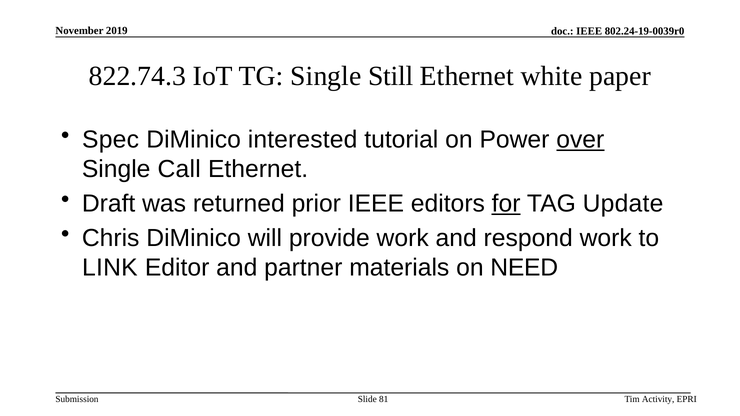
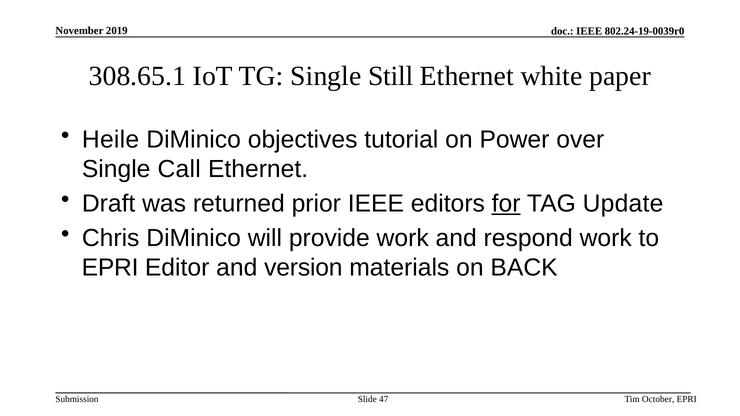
822.74.3: 822.74.3 -> 308.65.1
Spec: Spec -> Heile
interested: interested -> objectives
over underline: present -> none
LINK at (110, 268): LINK -> EPRI
partner: partner -> version
NEED: NEED -> BACK
81: 81 -> 47
Activity: Activity -> October
